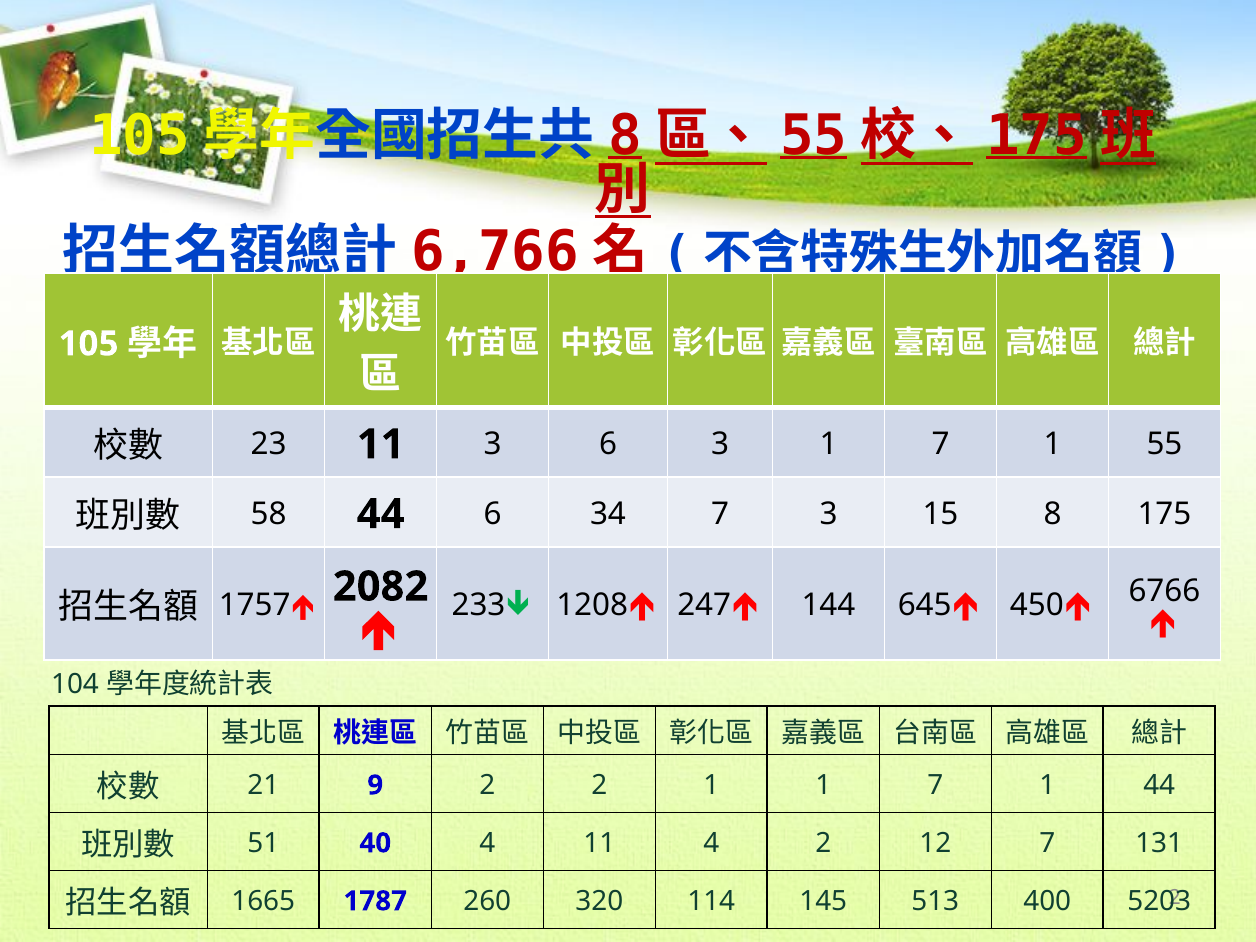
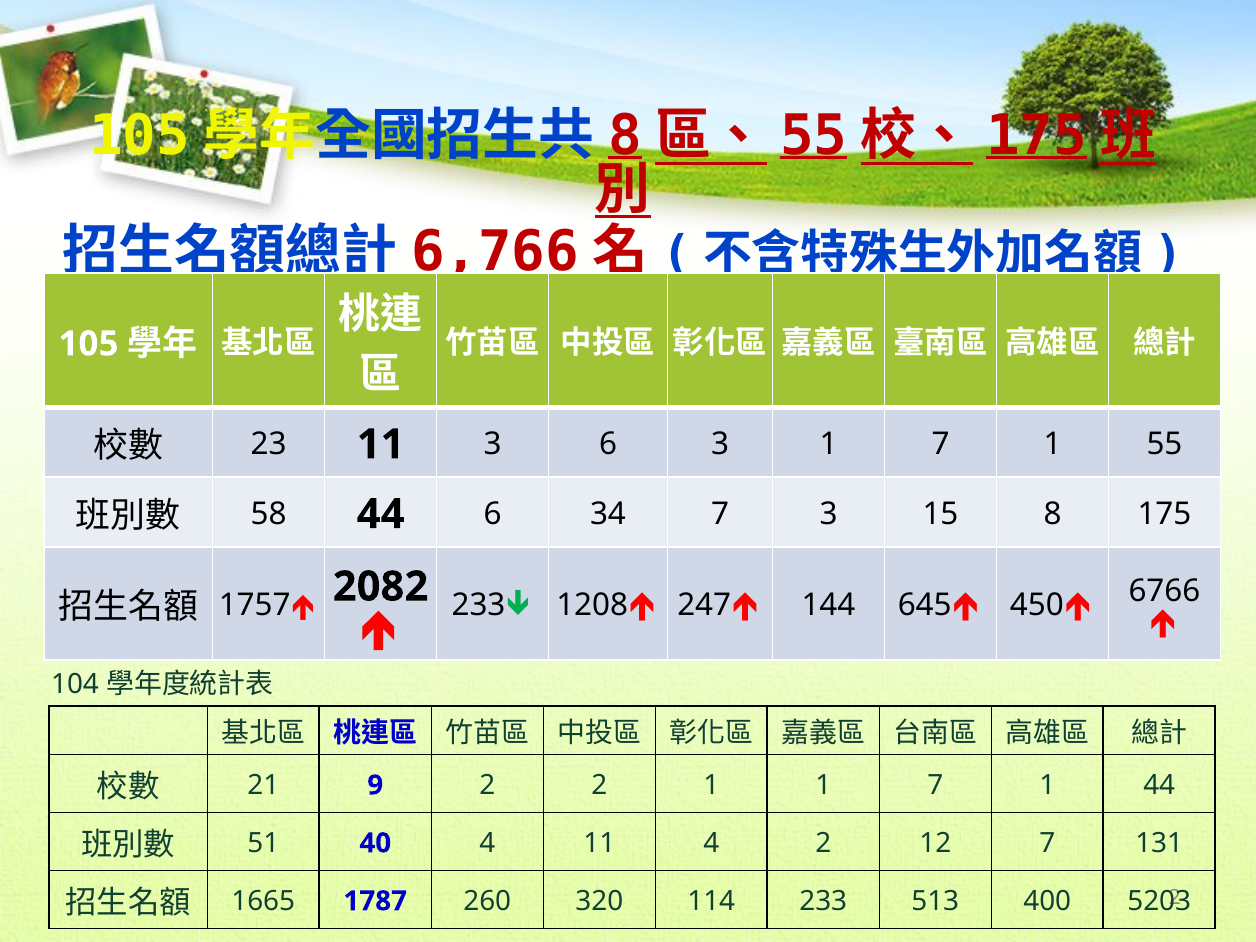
145: 145 -> 233
